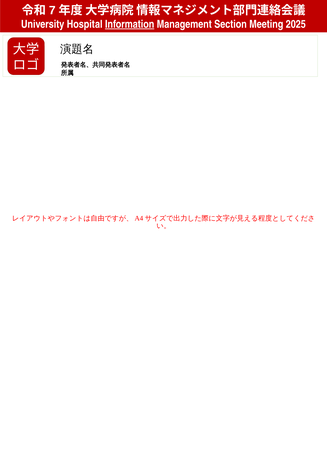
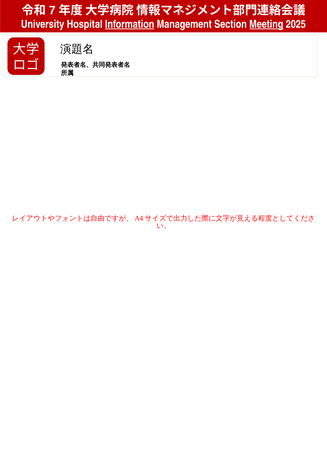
Meeting underline: none -> present
